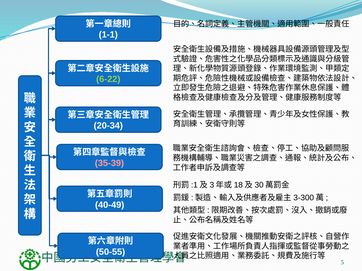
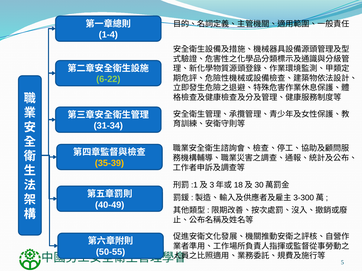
1-1: 1-1 -> 1-4
20-34: 20-34 -> 31-34
35-39 colour: pink -> yellow
